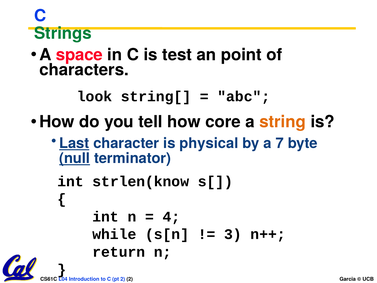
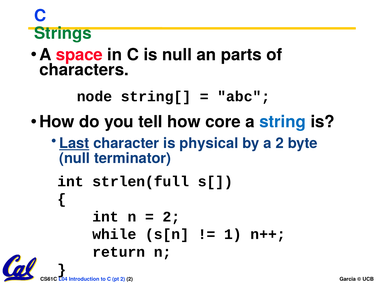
is test: test -> null
point: point -> parts
look: look -> node
string colour: orange -> blue
a 7: 7 -> 2
null at (75, 158) underline: present -> none
strlen(know: strlen(know -> strlen(full
4 at (171, 217): 4 -> 2
3: 3 -> 1
